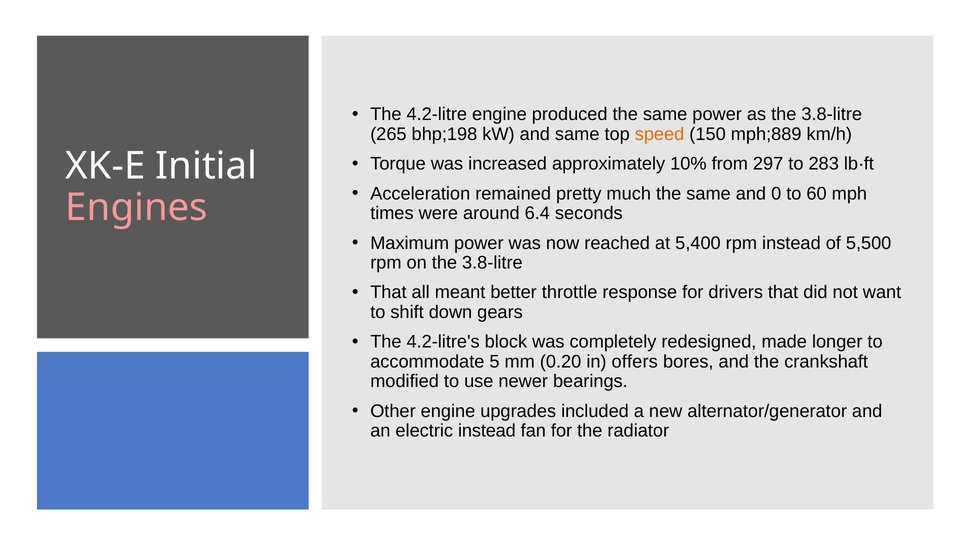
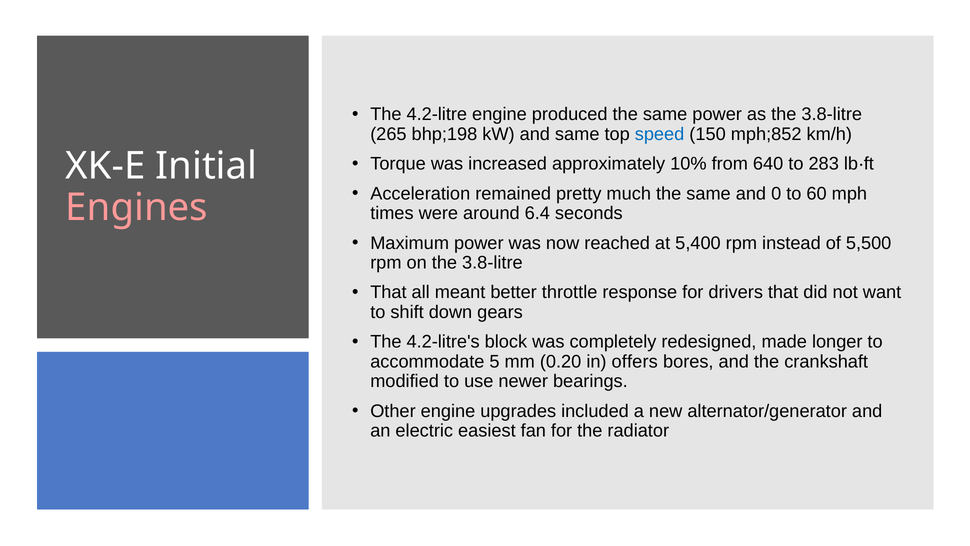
speed colour: orange -> blue
mph;889: mph;889 -> mph;852
297: 297 -> 640
electric instead: instead -> easiest
